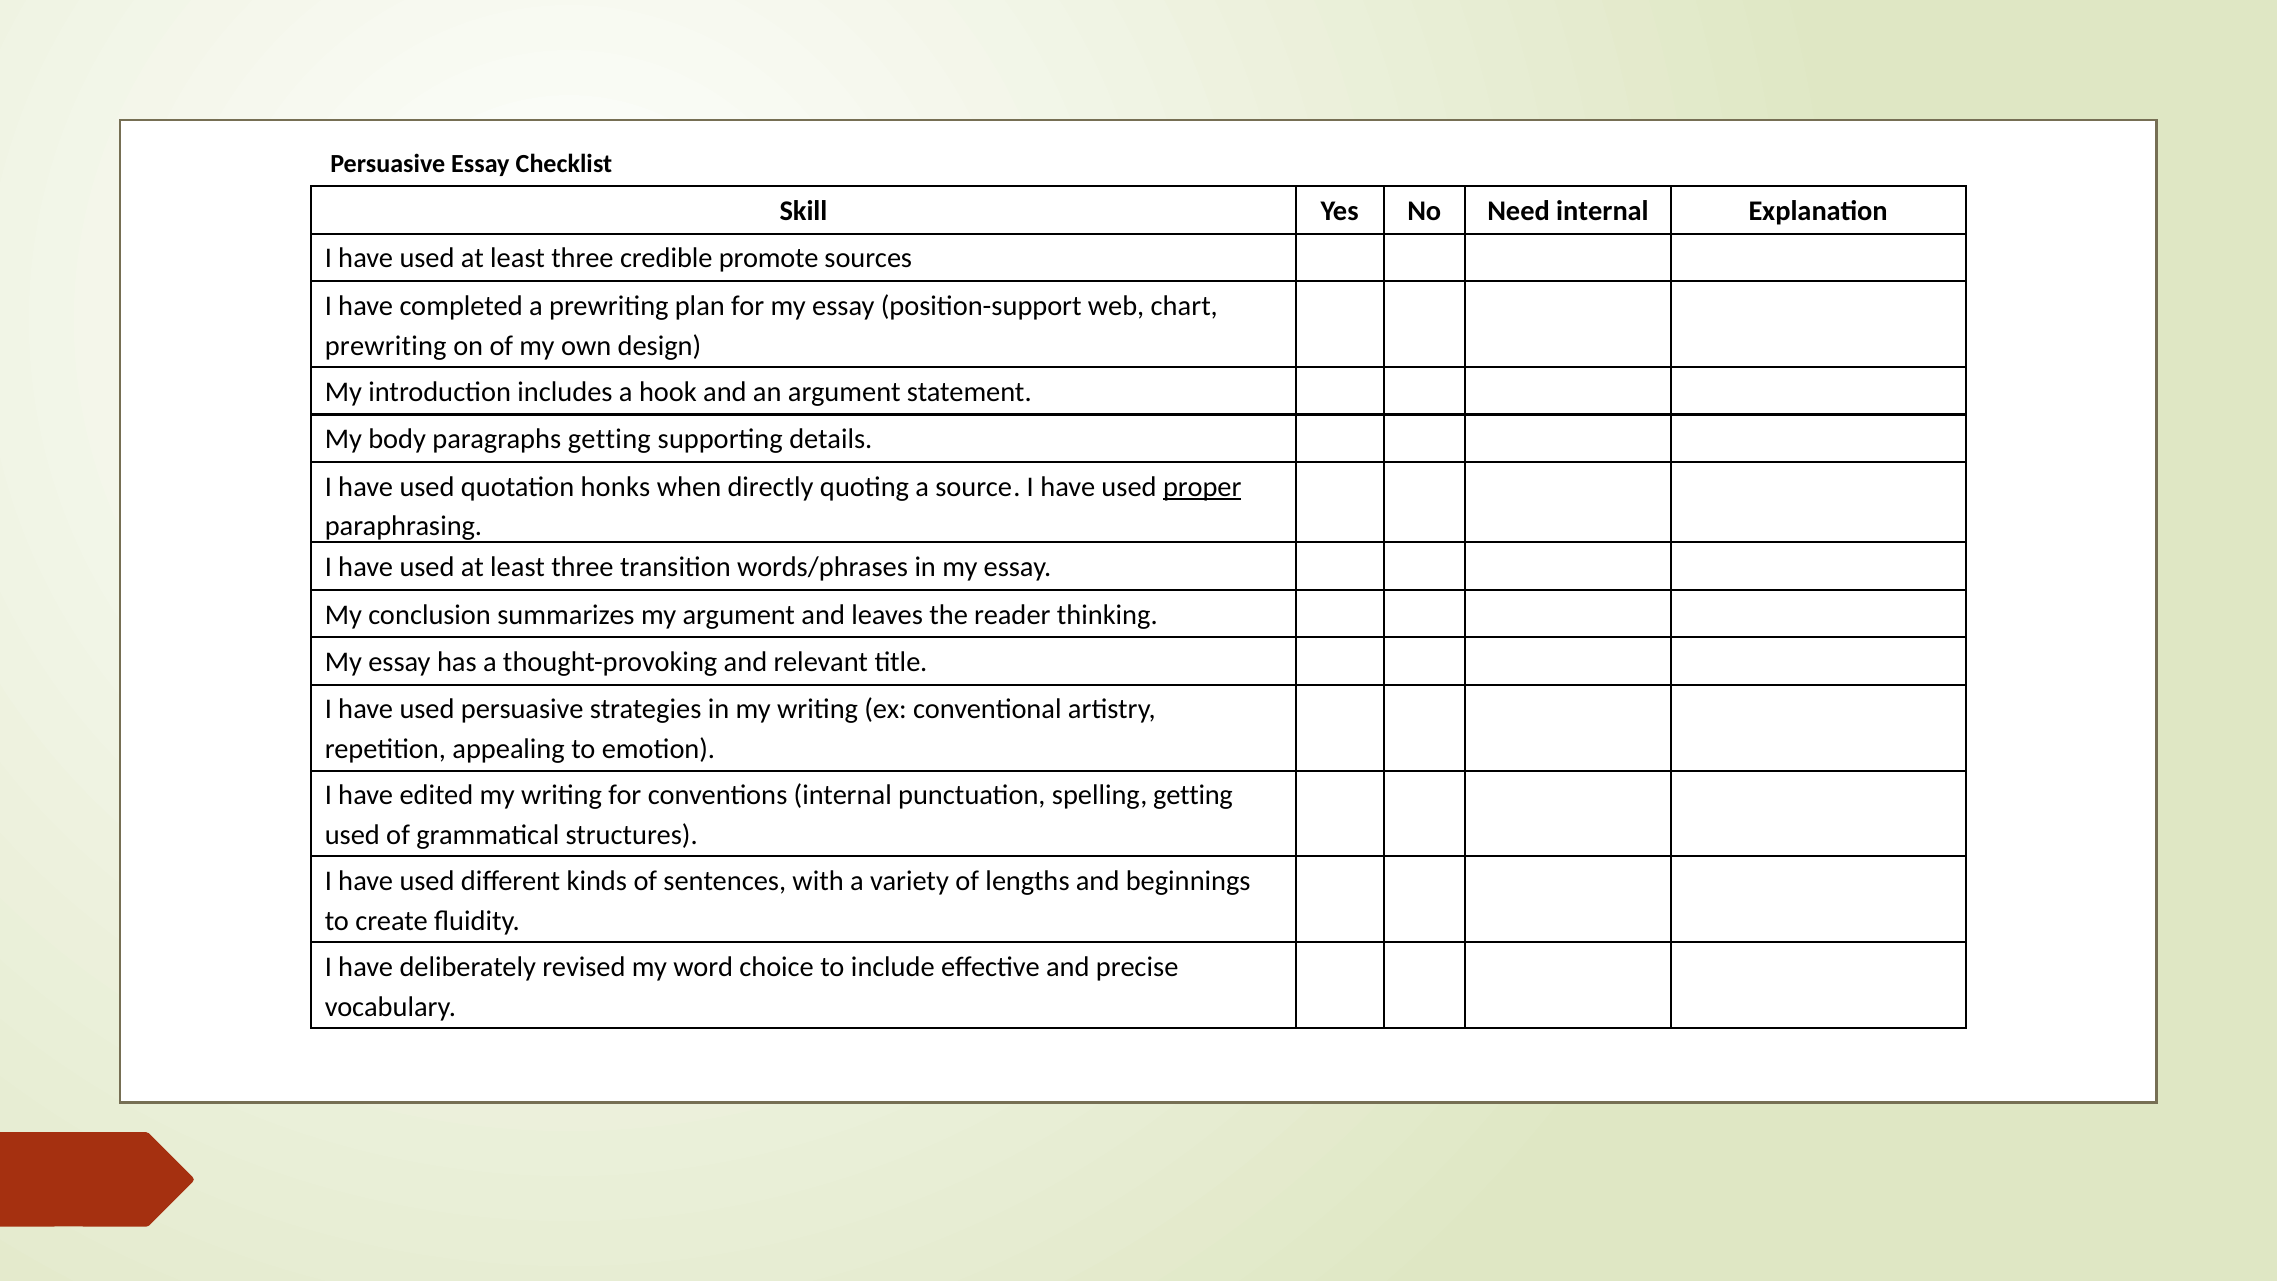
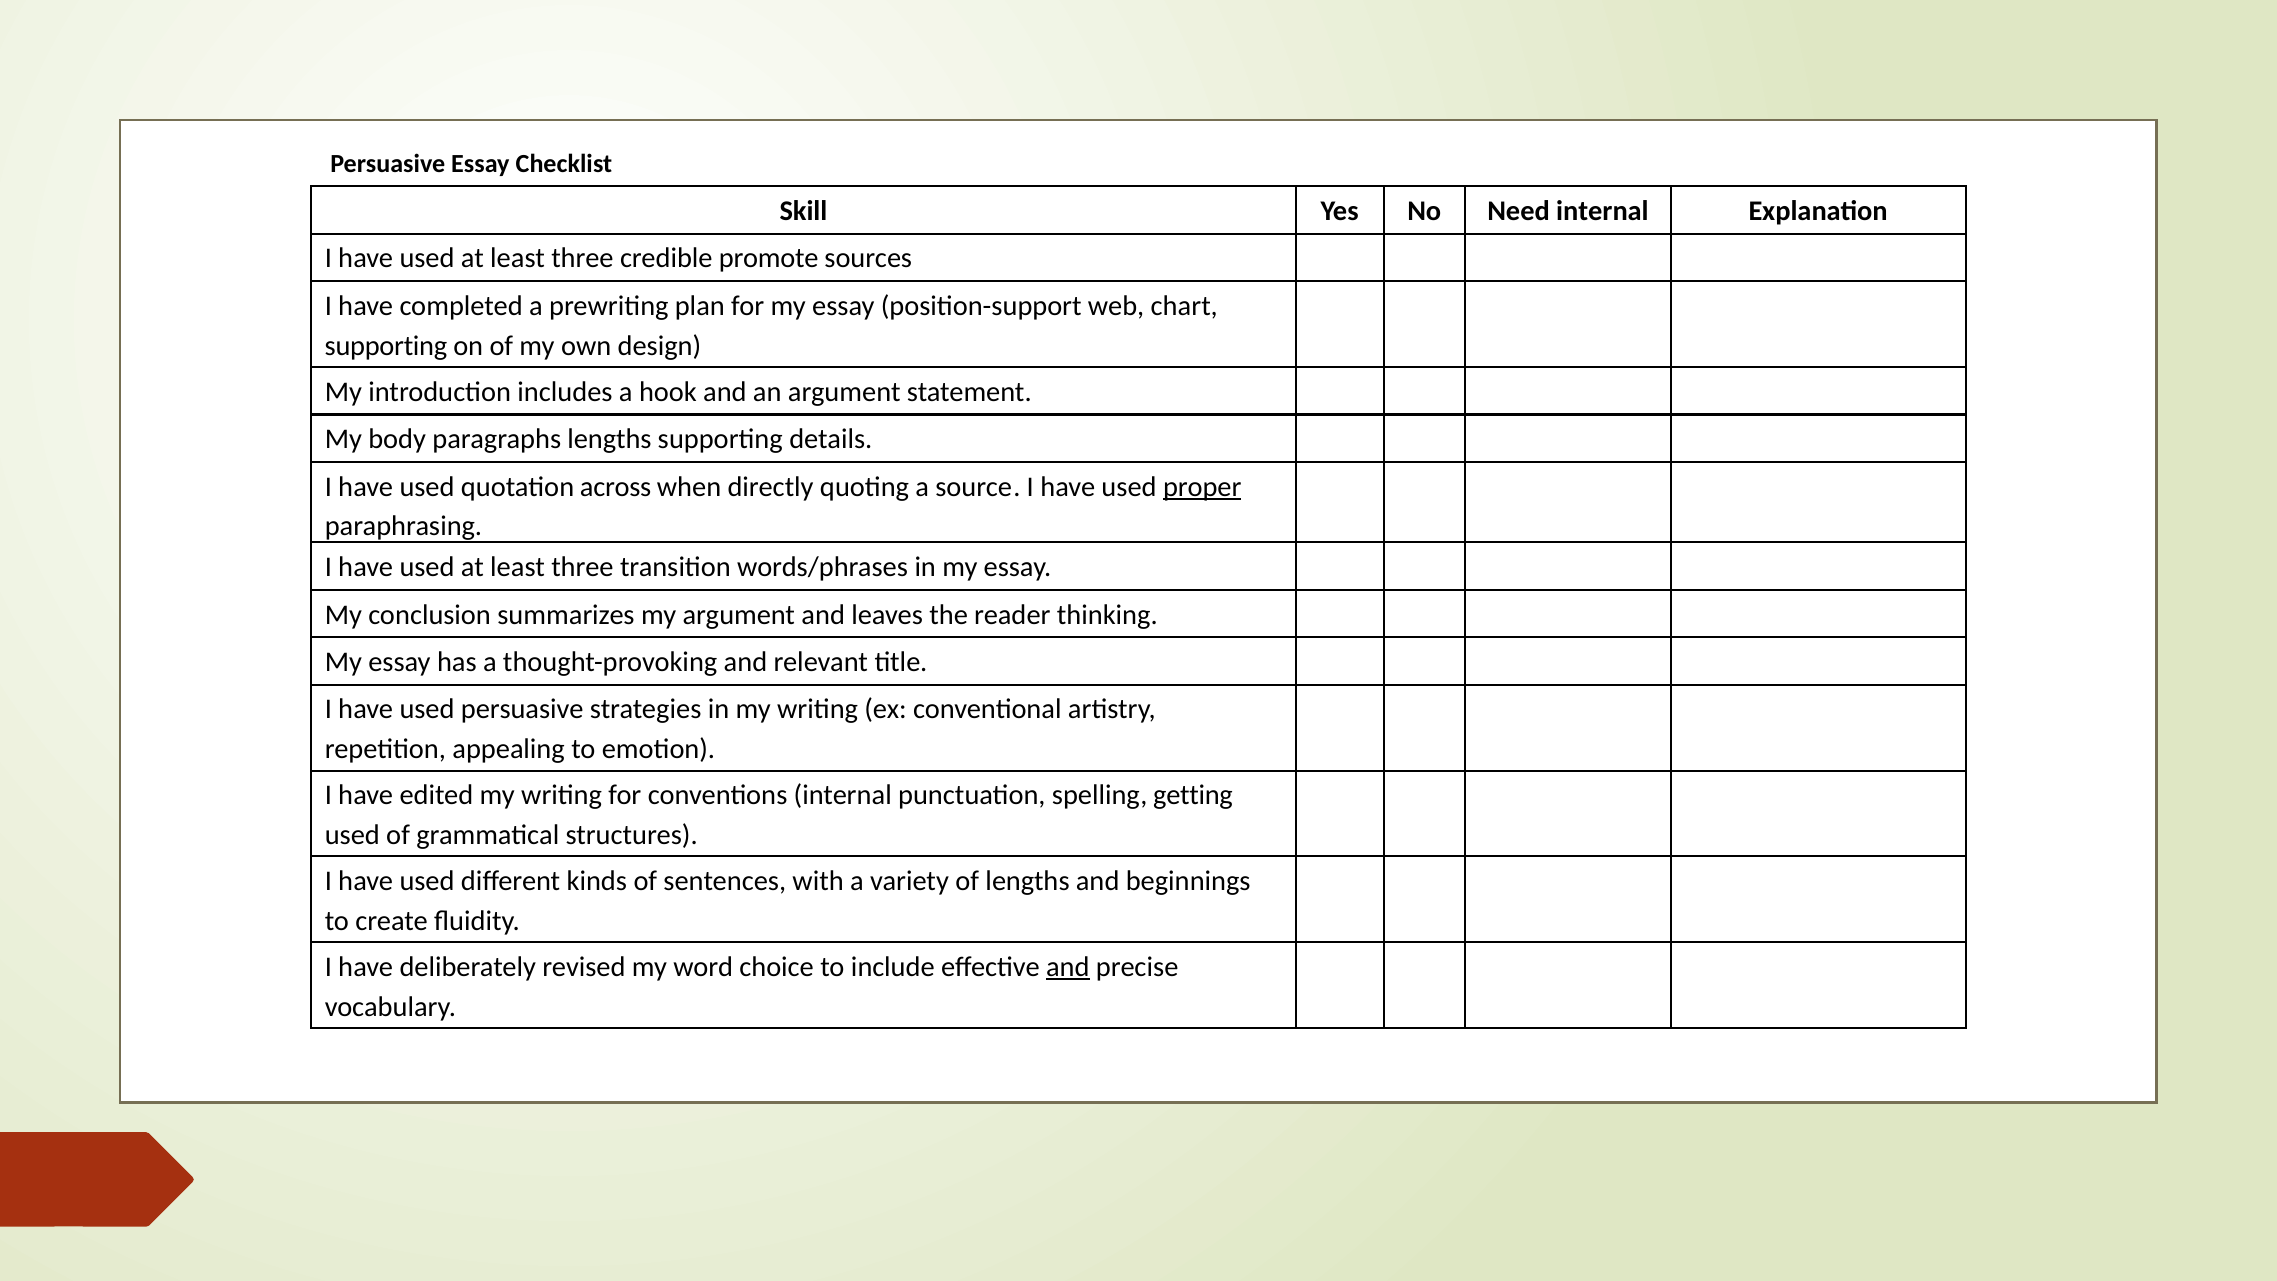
prewriting at (386, 346): prewriting -> supporting
paragraphs getting: getting -> lengths
honks: honks -> across
and at (1068, 967) underline: none -> present
